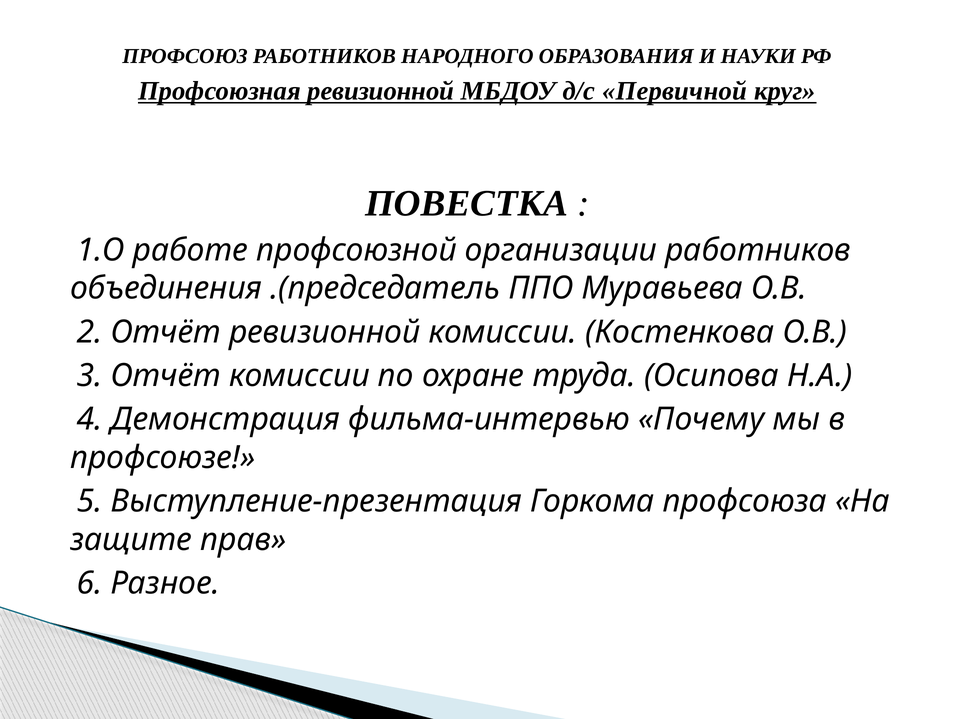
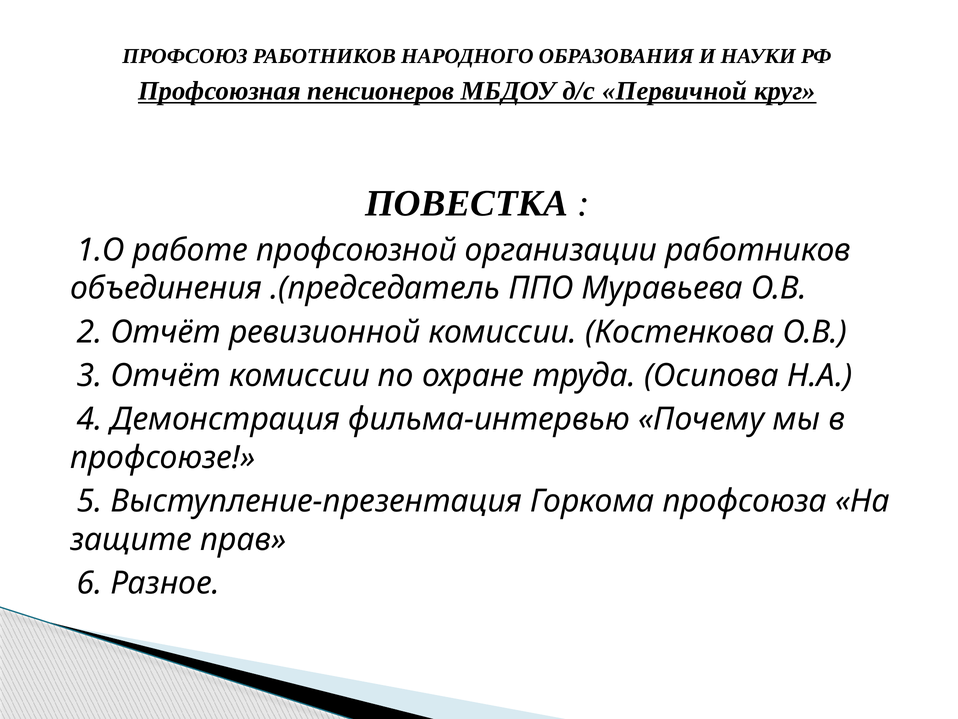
Профсоюзная ревизионной: ревизионной -> пенсионеров
